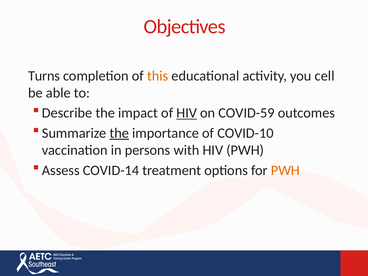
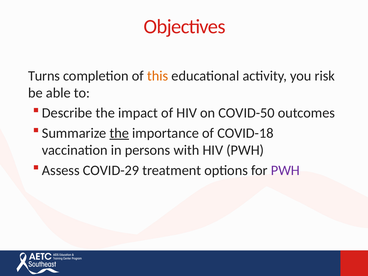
cell: cell -> risk
HIV at (187, 113) underline: present -> none
COVID-59: COVID-59 -> COVID-50
COVID-10: COVID-10 -> COVID-18
COVID-14: COVID-14 -> COVID-29
PWH at (285, 170) colour: orange -> purple
